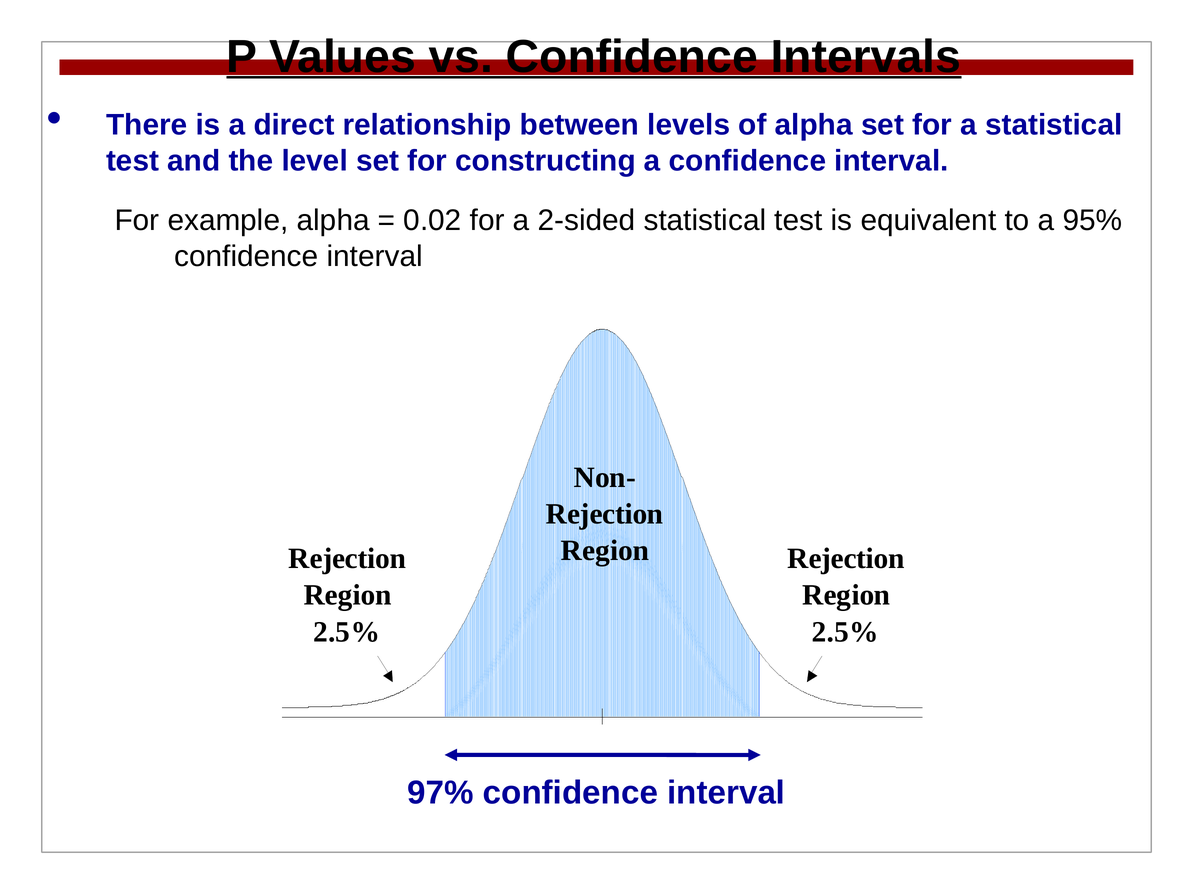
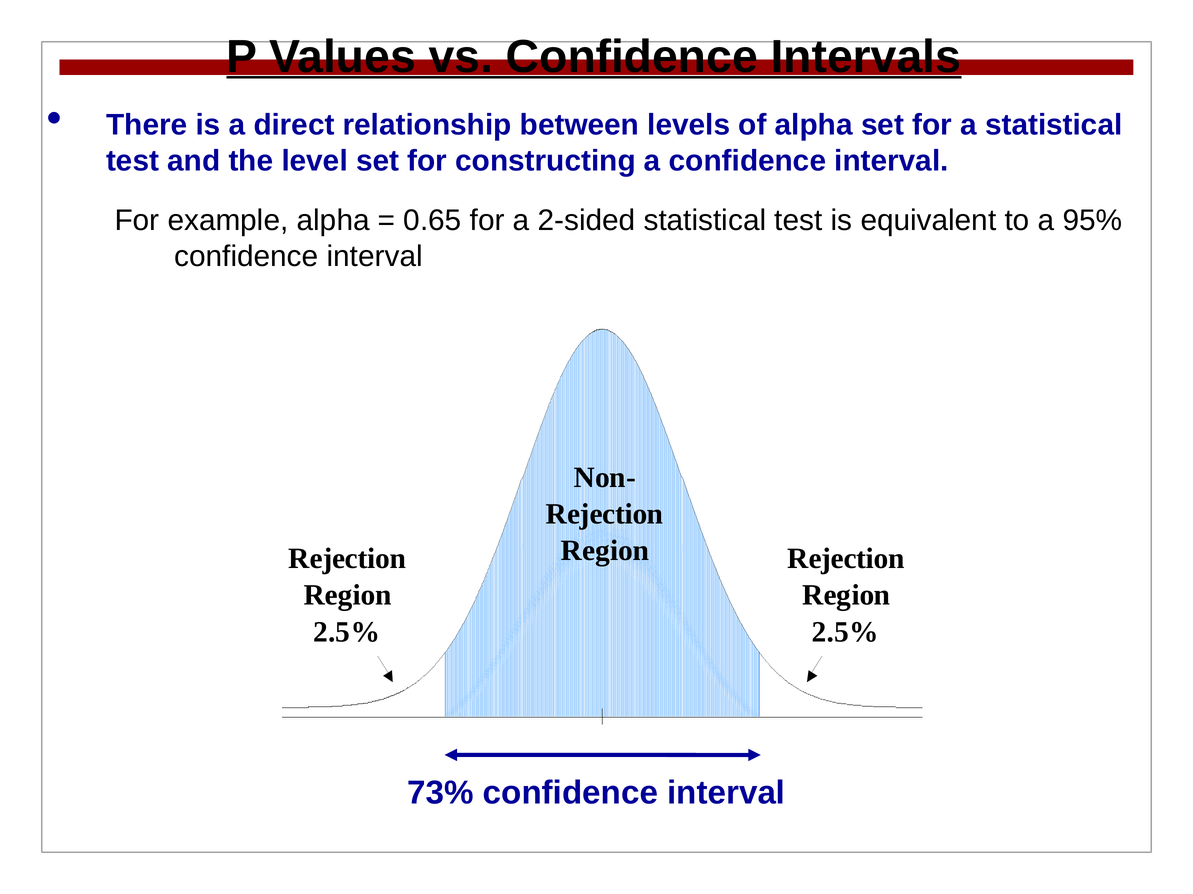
0.02: 0.02 -> 0.65
97%: 97% -> 73%
